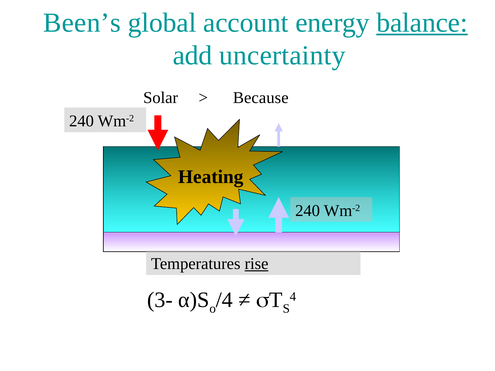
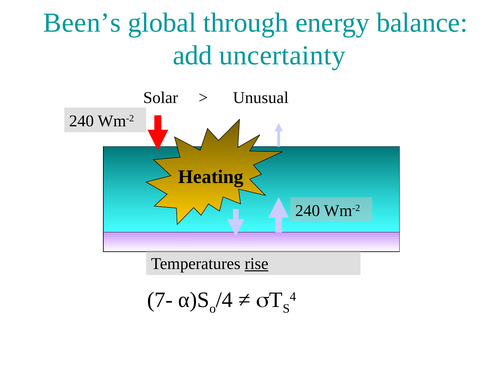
account: account -> through
balance underline: present -> none
Because: Because -> Unusual
3-: 3- -> 7-
